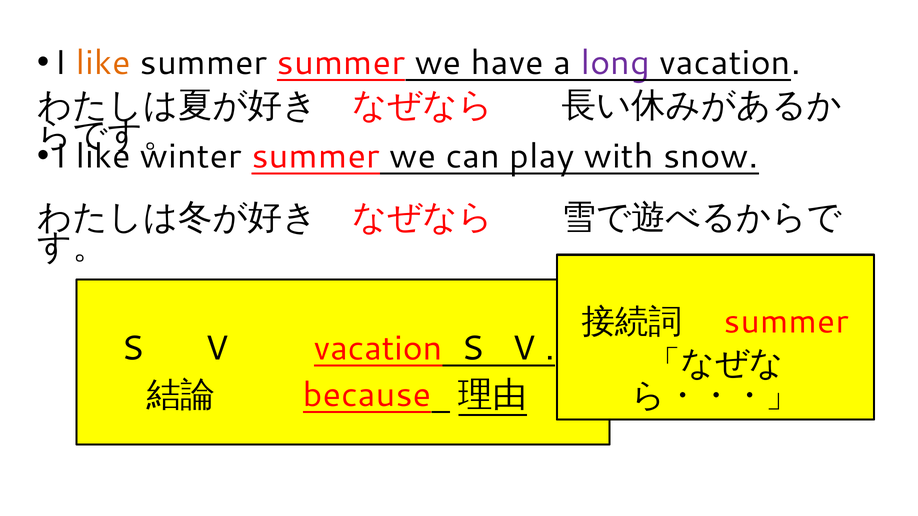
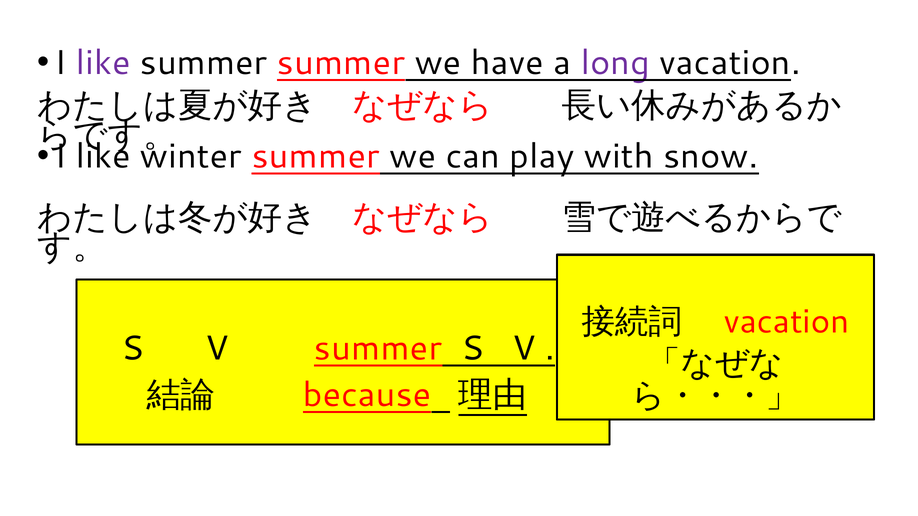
like at (103, 63) colour: orange -> purple
summer at (786, 322): summer -> vacation
V vacation: vacation -> summer
